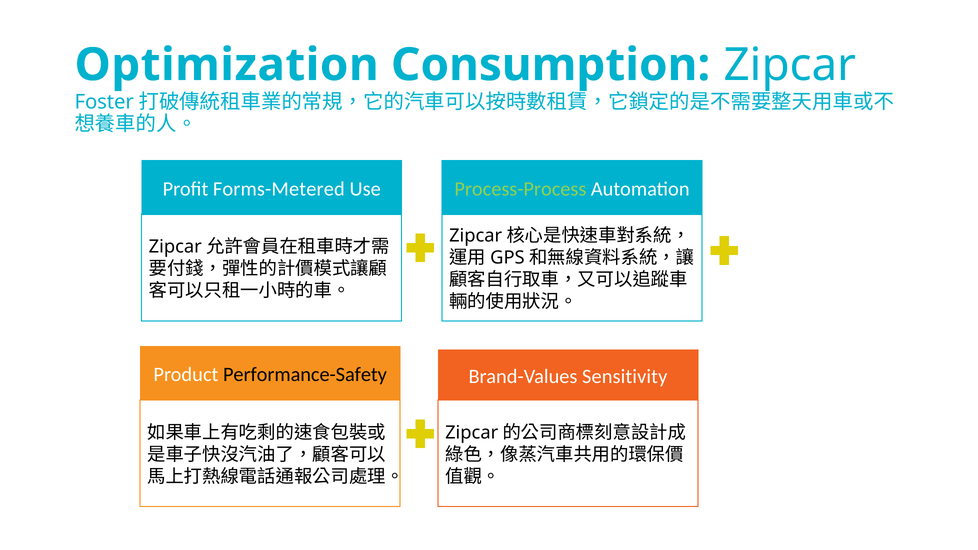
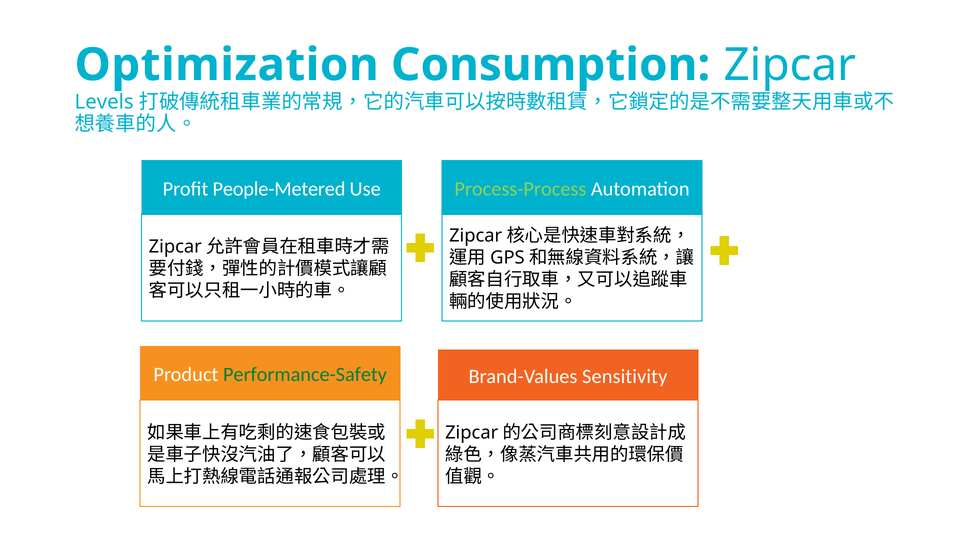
Foster: Foster -> Levels
Forms-Metered: Forms-Metered -> People-Metered
Performance-Safety colour: black -> green
